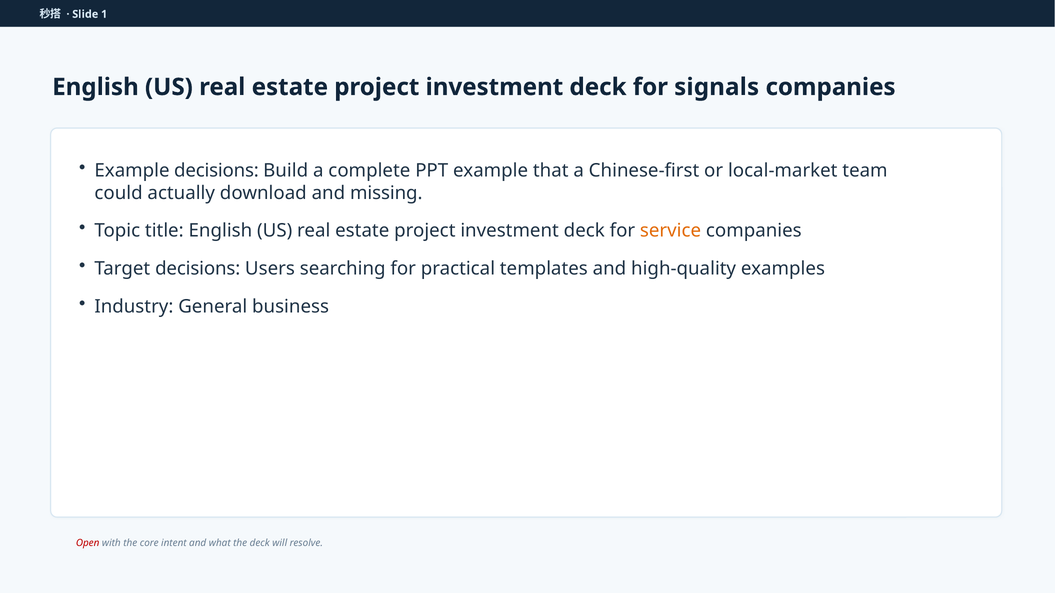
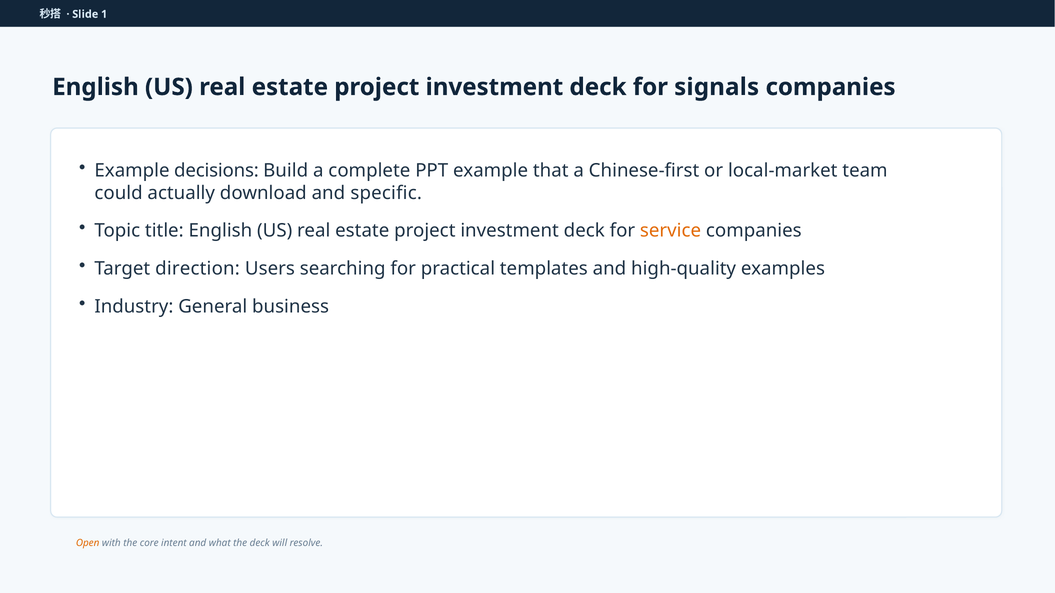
missing: missing -> specific
Target decisions: decisions -> direction
Open colour: red -> orange
